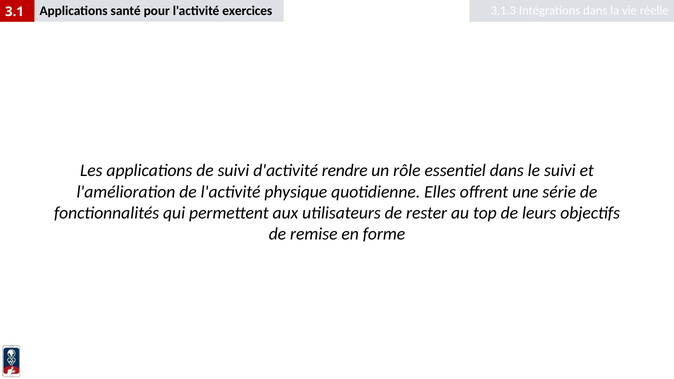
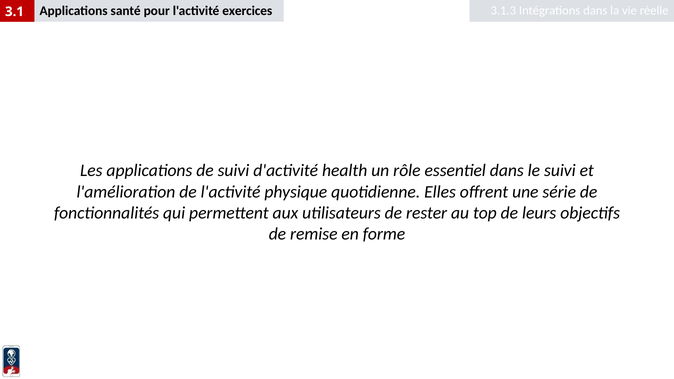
d'activité rendre: rendre -> health
